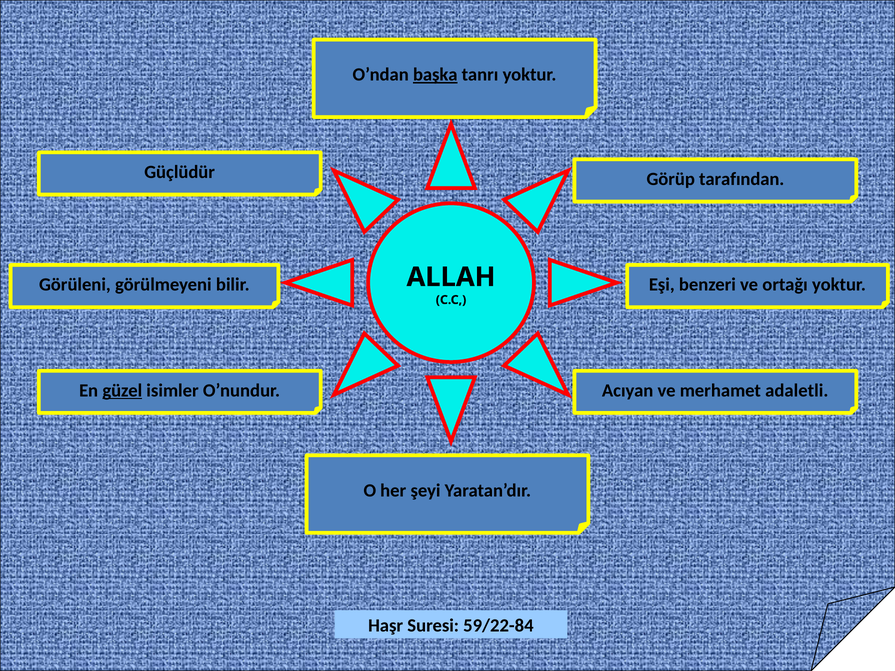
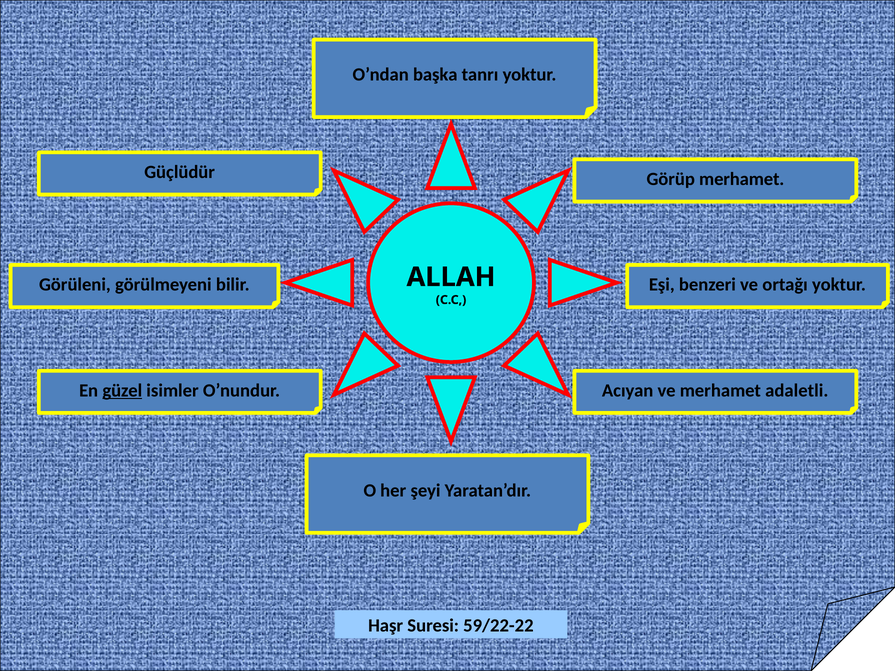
başka underline: present -> none
Görüp tarafından: tarafından -> merhamet
59/22-84: 59/22-84 -> 59/22-22
